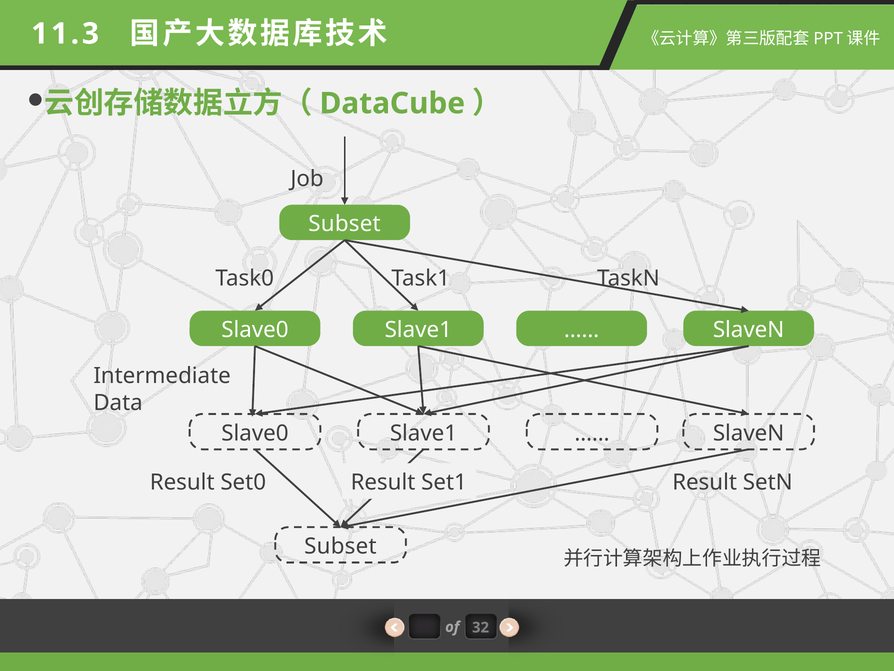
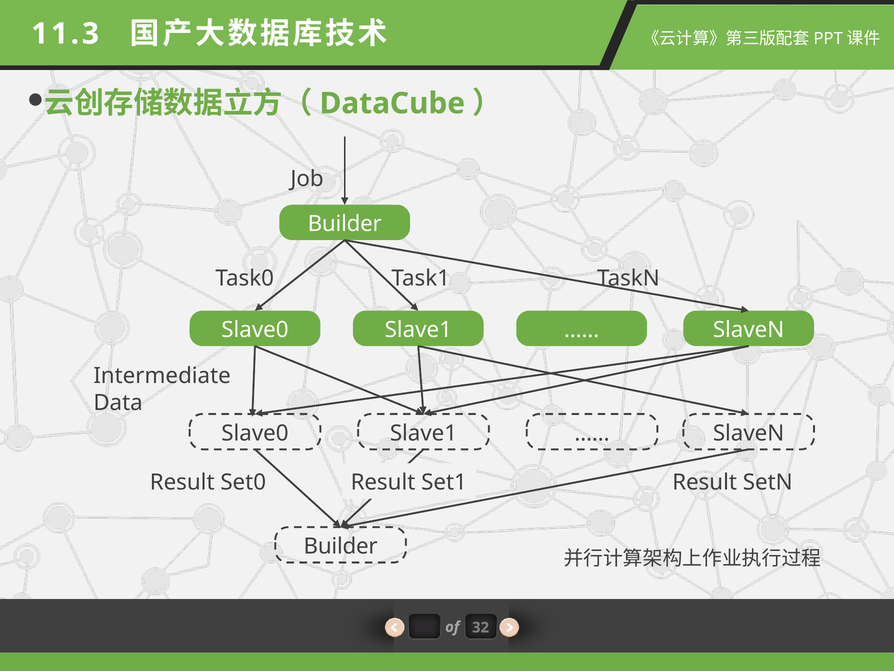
Subset at (345, 224): Subset -> Builder
Subset at (340, 546): Subset -> Builder
